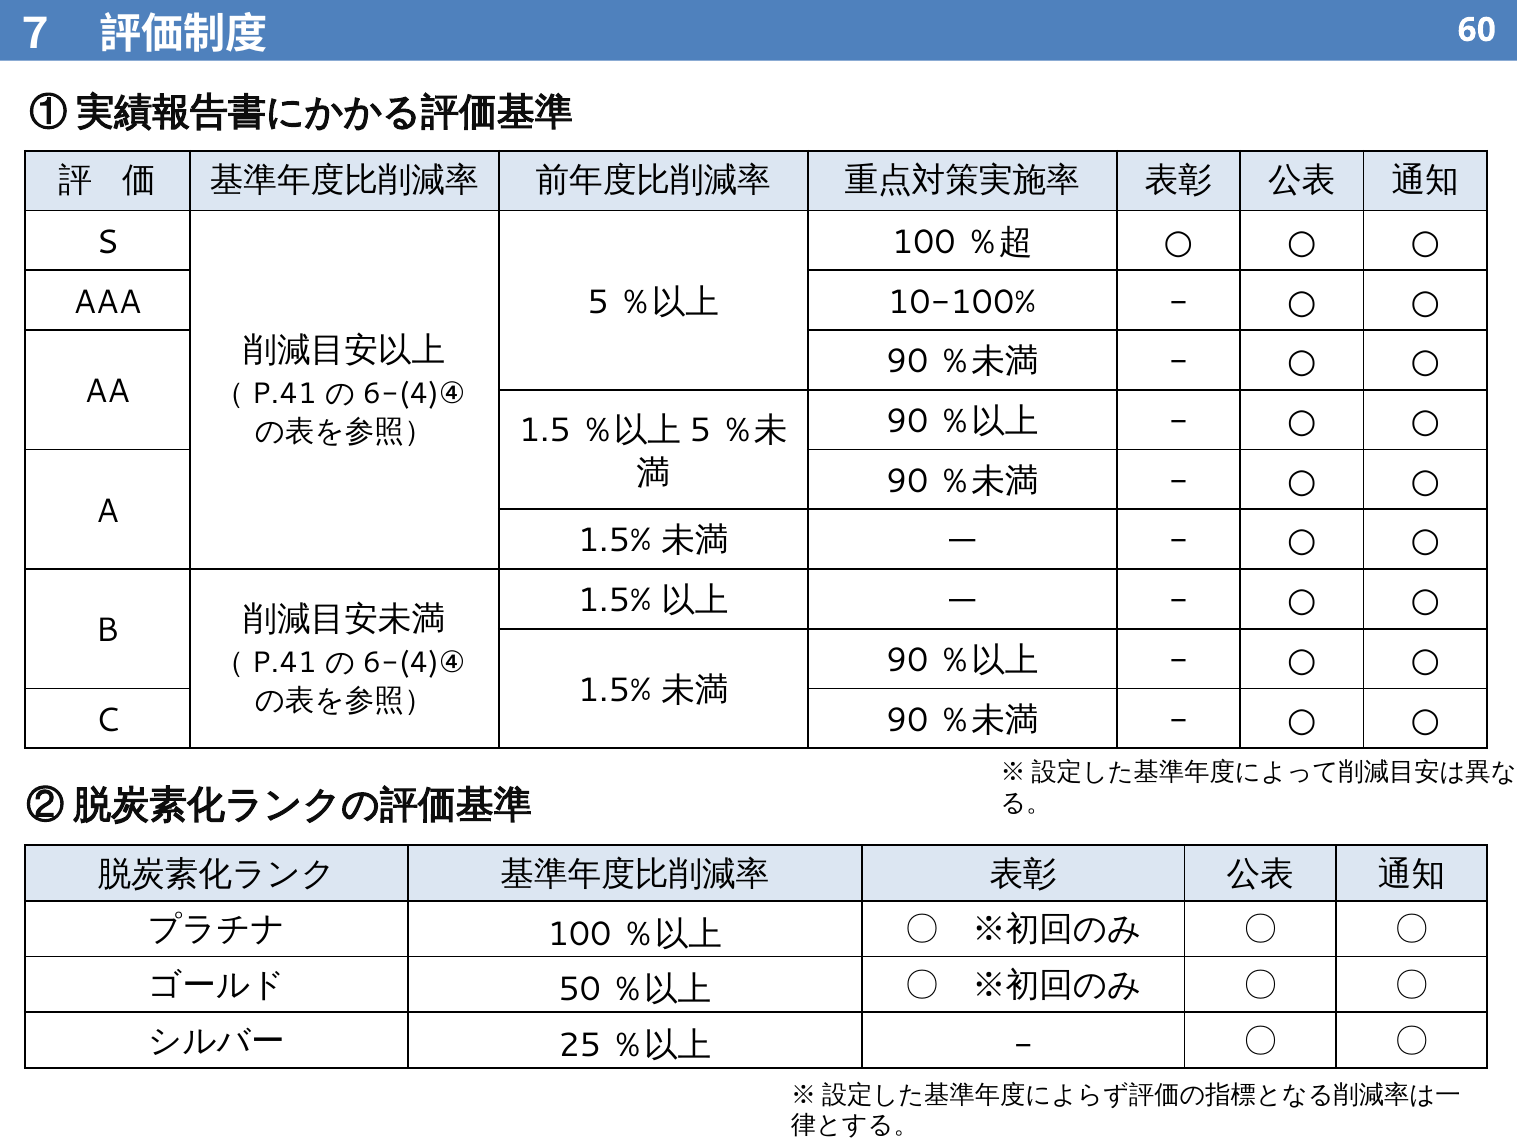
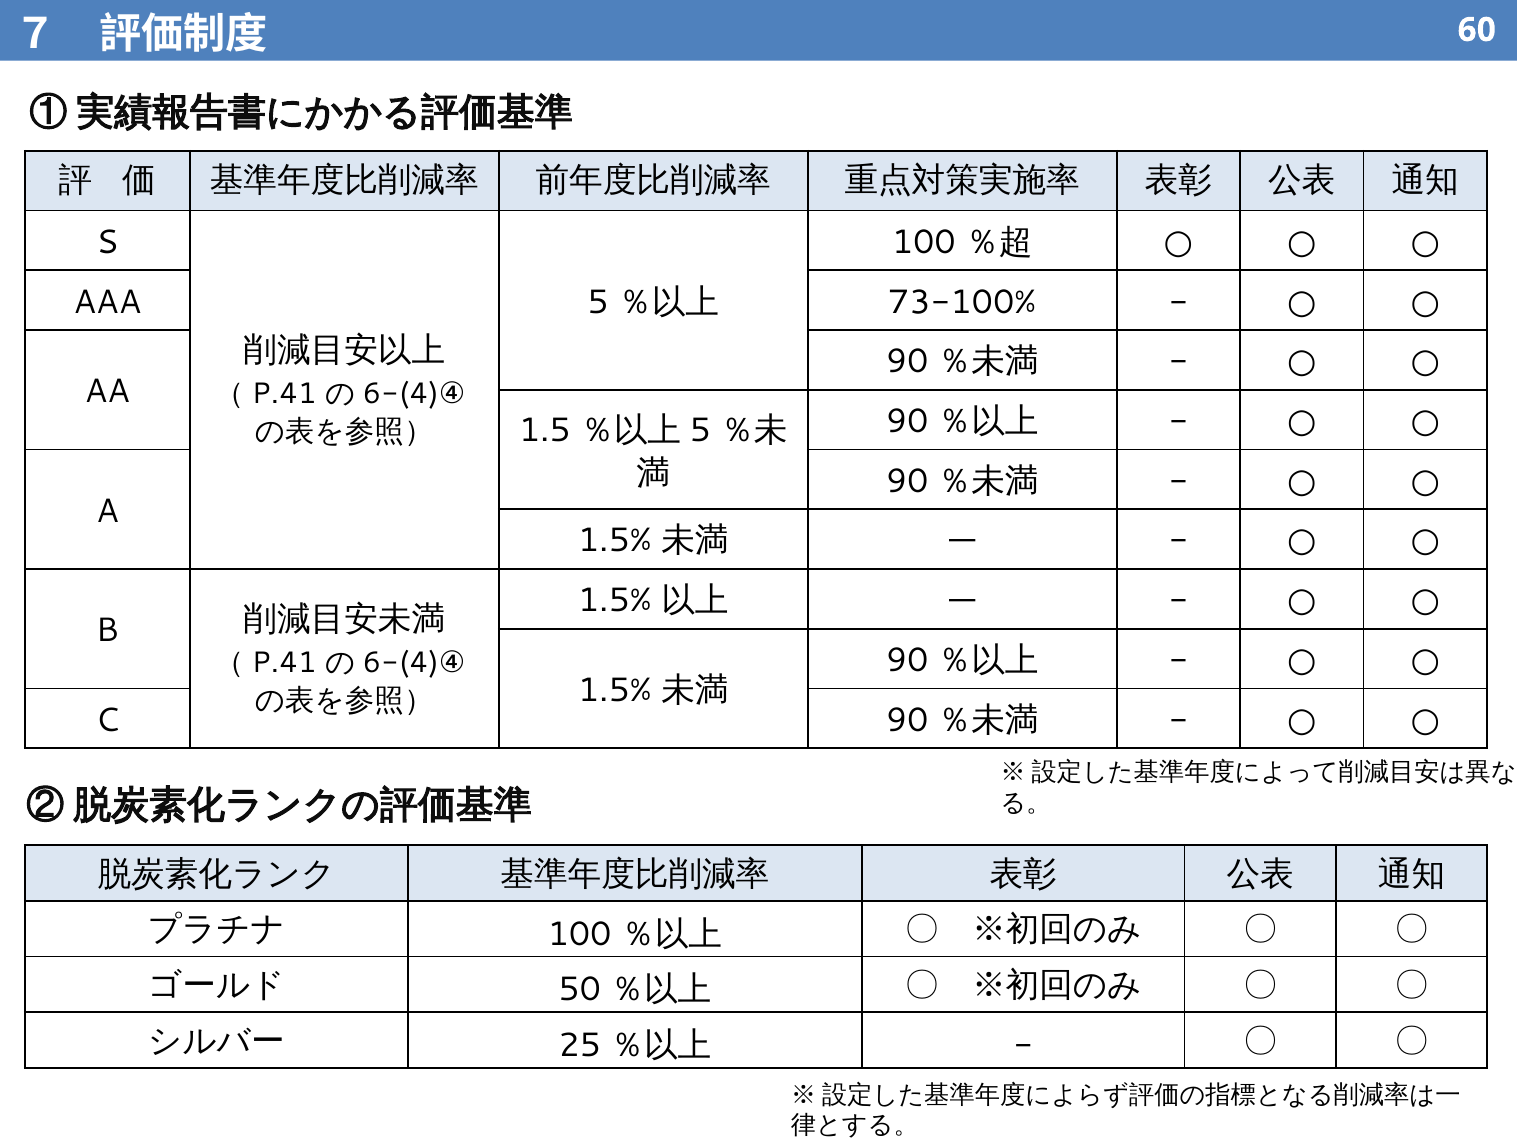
10-100%: 10-100% -> 73-100%
